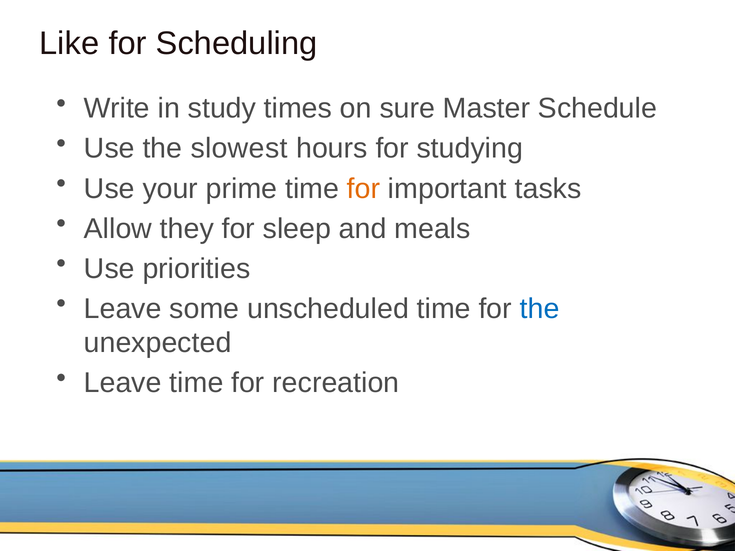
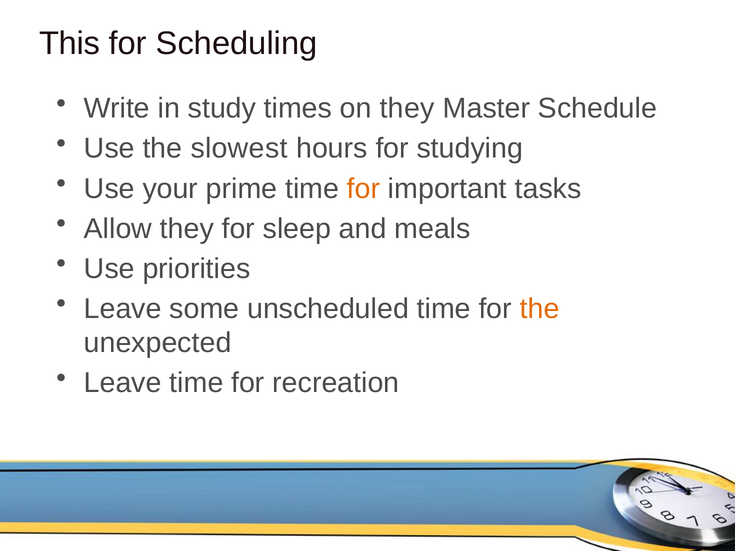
Like: Like -> This
on sure: sure -> they
the at (540, 309) colour: blue -> orange
